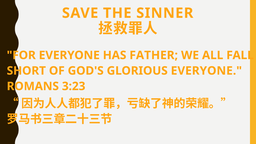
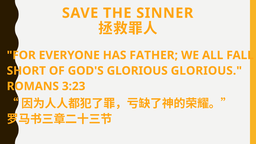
GLORIOUS EVERYONE: EVERYONE -> GLORIOUS
